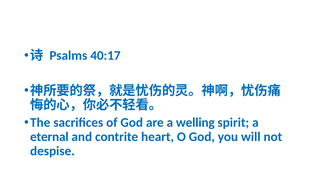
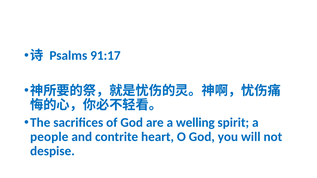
40:17: 40:17 -> 91:17
eternal: eternal -> people
